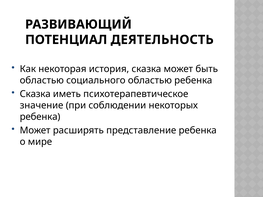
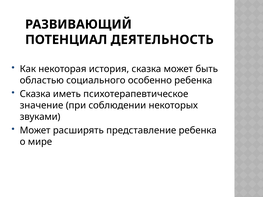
социального областью: областью -> особенно
ребенка at (40, 117): ребенка -> звуками
